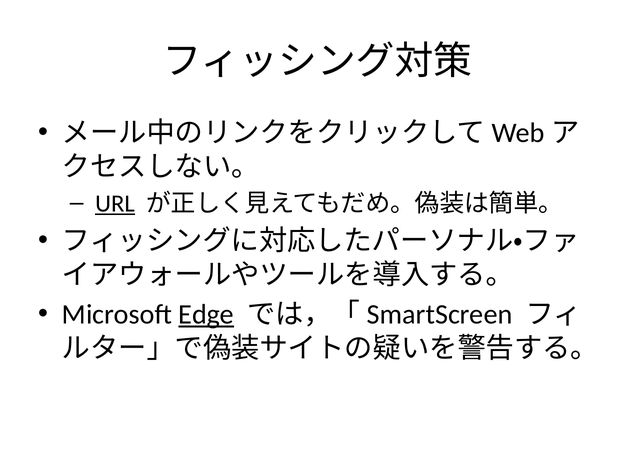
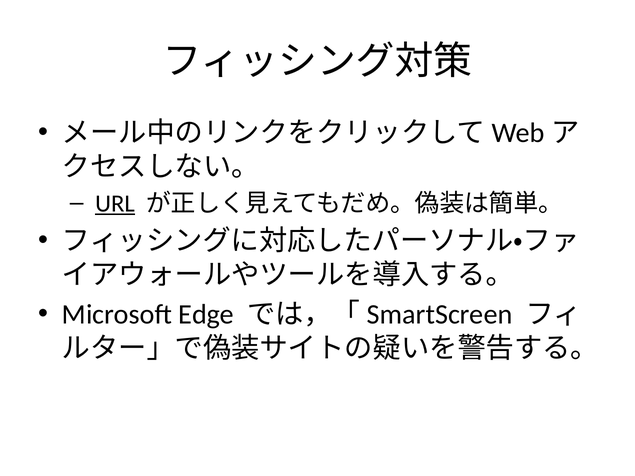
Edge underline: present -> none
